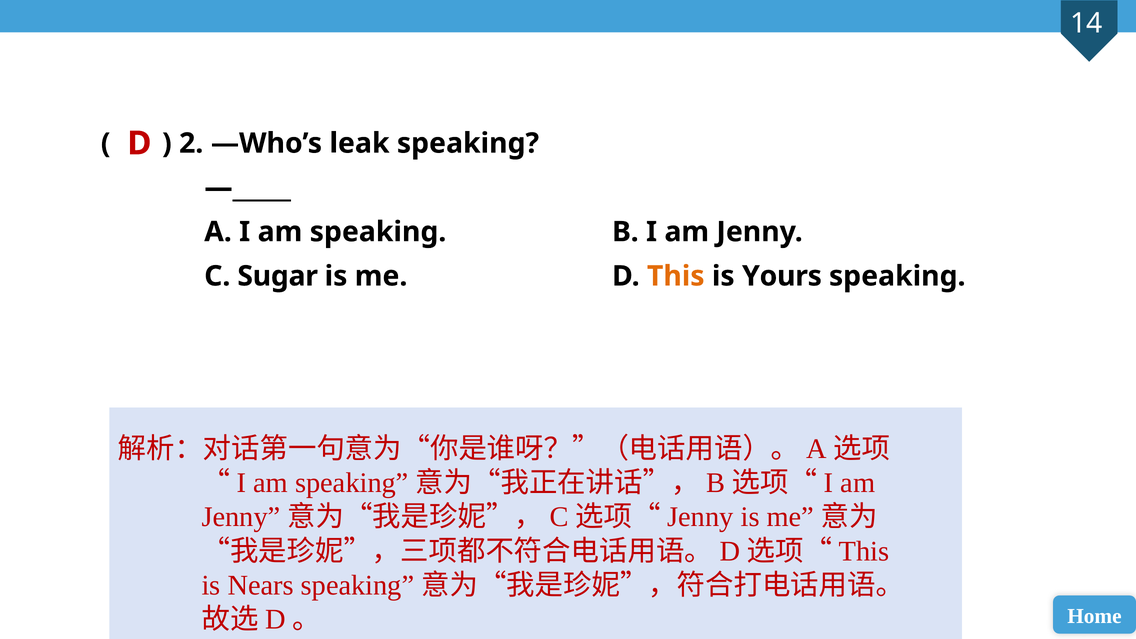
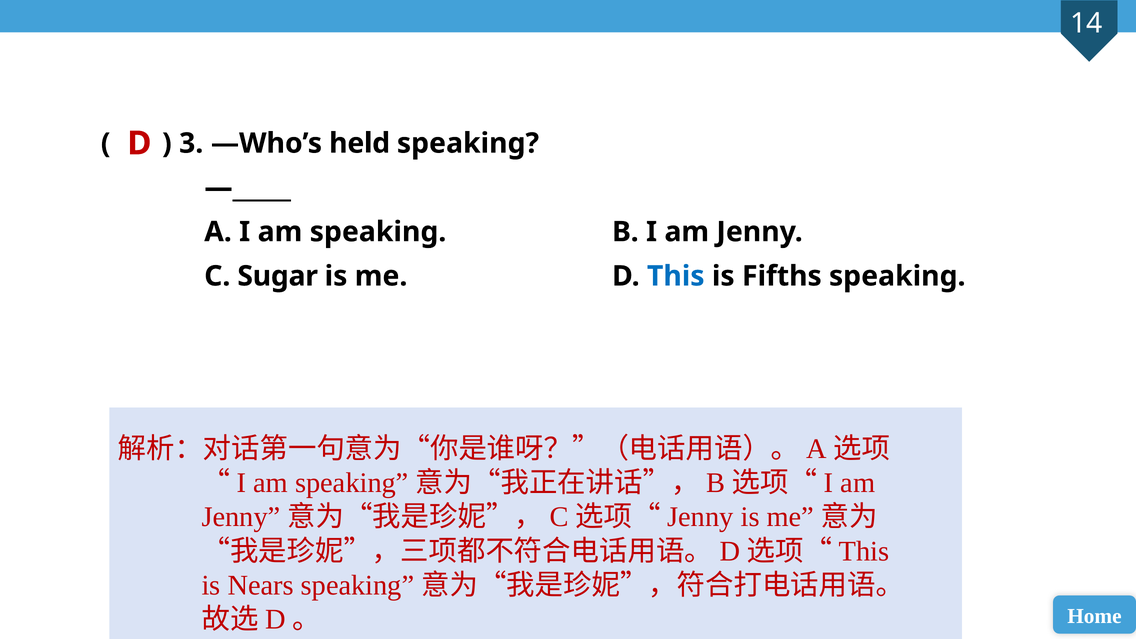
2: 2 -> 3
leak: leak -> held
This colour: orange -> blue
Yours: Yours -> Fifths
